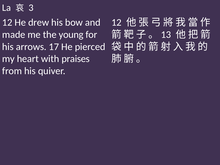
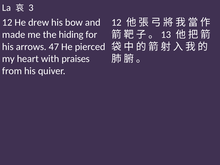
young: young -> hiding
17: 17 -> 47
